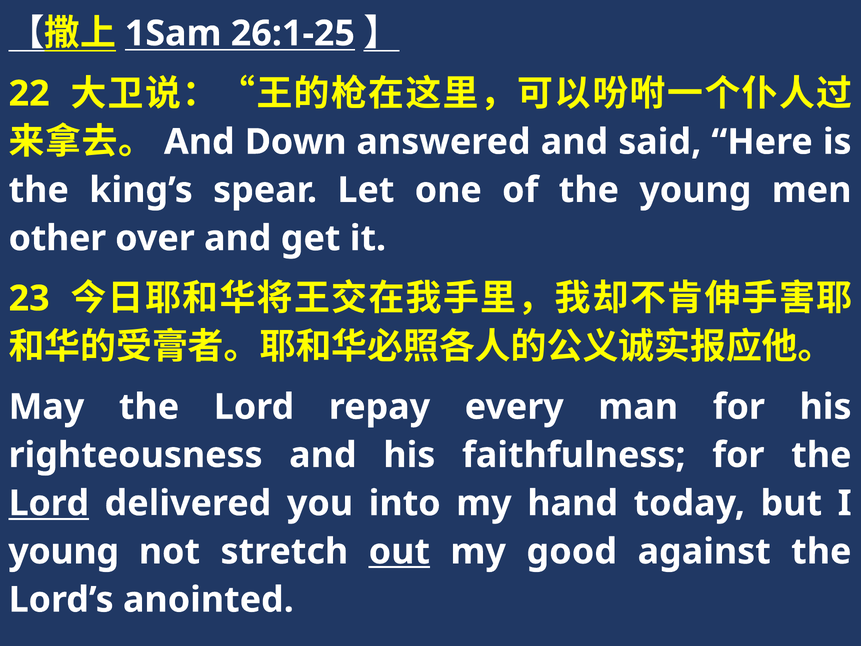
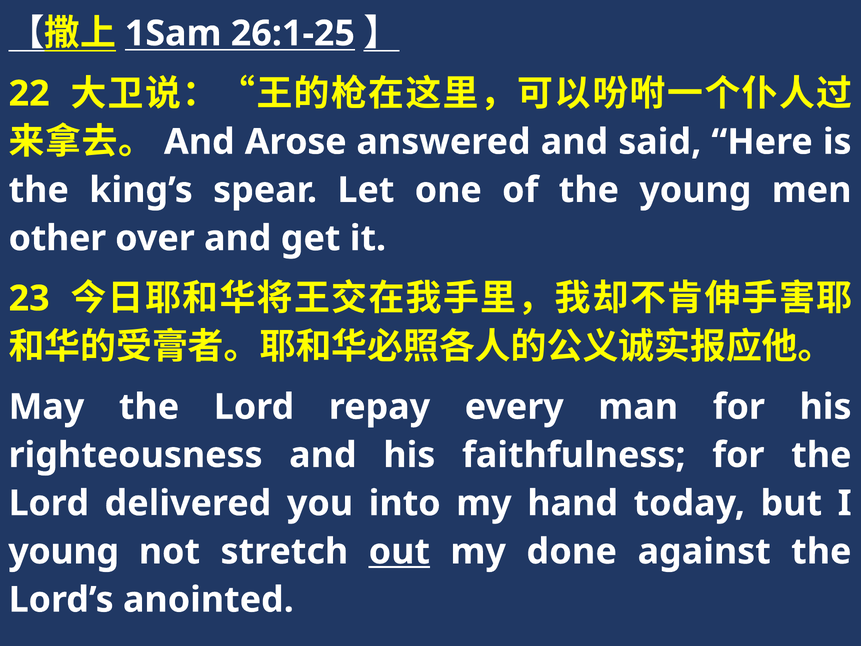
Down: Down -> Arose
Lord at (49, 503) underline: present -> none
good: good -> done
